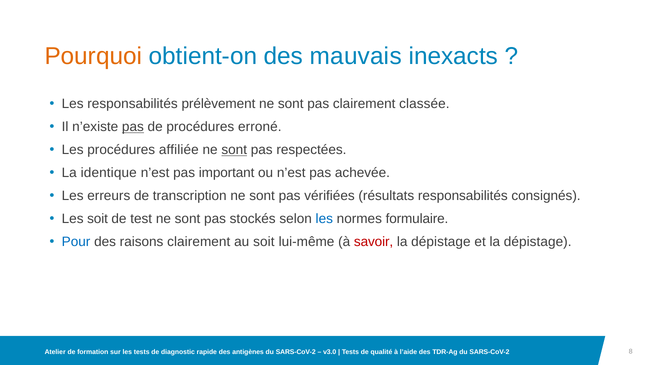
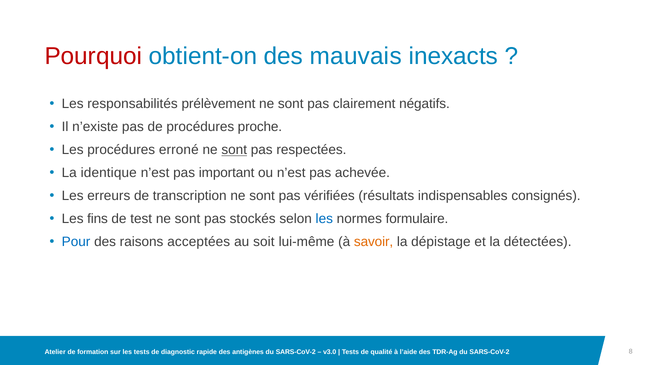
Pourquoi colour: orange -> red
classée: classée -> négatifs
pas at (133, 127) underline: present -> none
erroné: erroné -> proche
affiliée: affiliée -> erroné
résultats responsabilités: responsabilités -> indispensables
Les soit: soit -> fins
raisons clairement: clairement -> acceptées
savoir colour: red -> orange
et la dépistage: dépistage -> détectées
